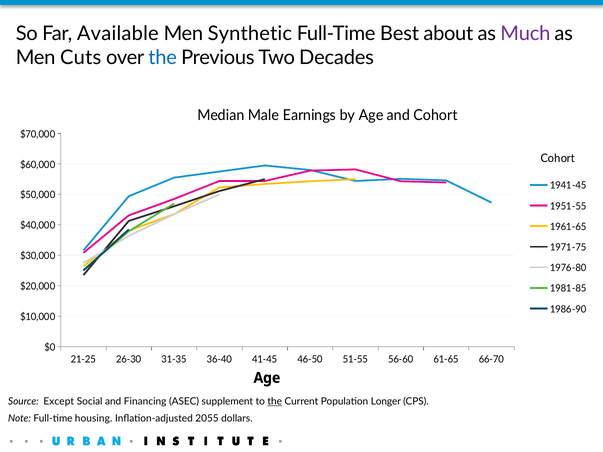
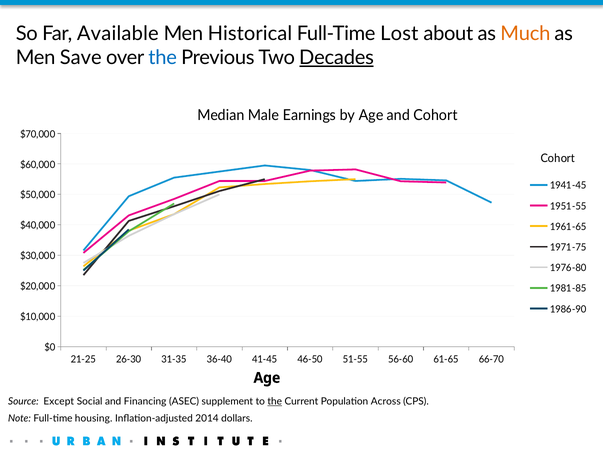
Synthetic: Synthetic -> Historical
Best: Best -> Lost
Much colour: purple -> orange
Cuts: Cuts -> Save
Decades underline: none -> present
Longer: Longer -> Across
2055: 2055 -> 2014
